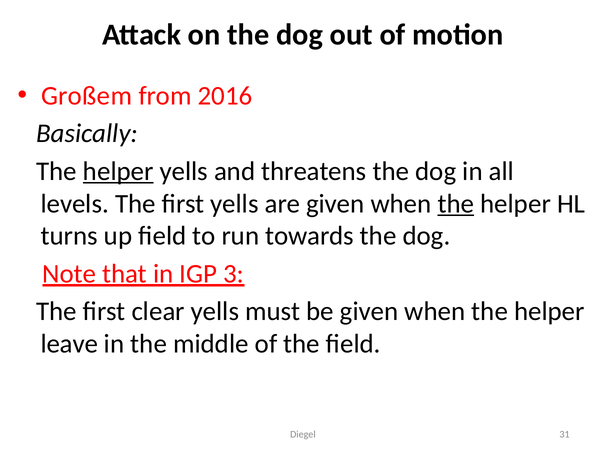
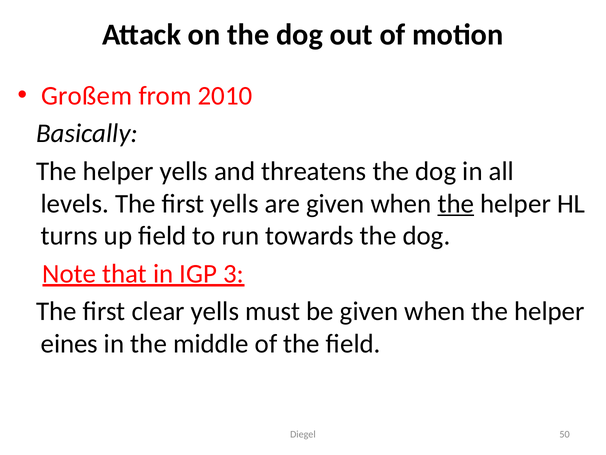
2016: 2016 -> 2010
helper at (118, 171) underline: present -> none
leave: leave -> eines
31: 31 -> 50
